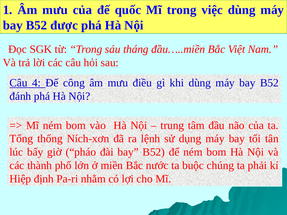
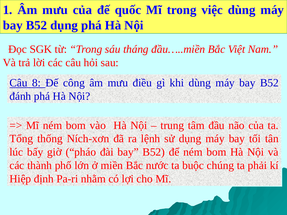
B52 được: được -> dụng
4: 4 -> 8
